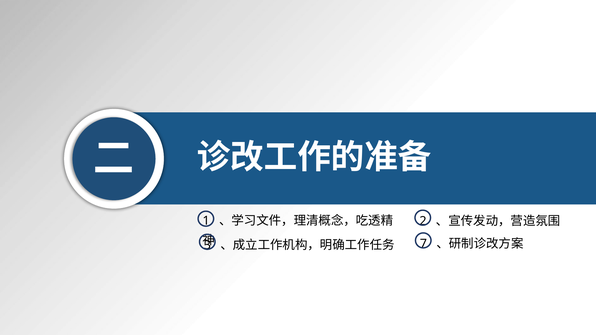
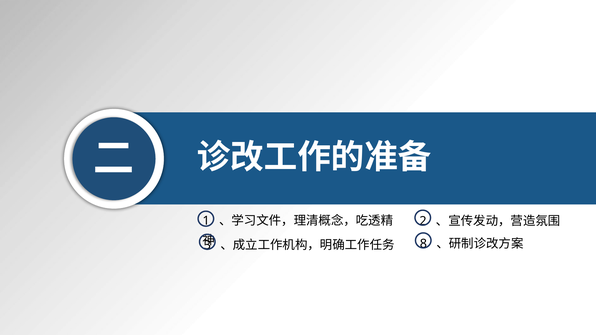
7: 7 -> 8
